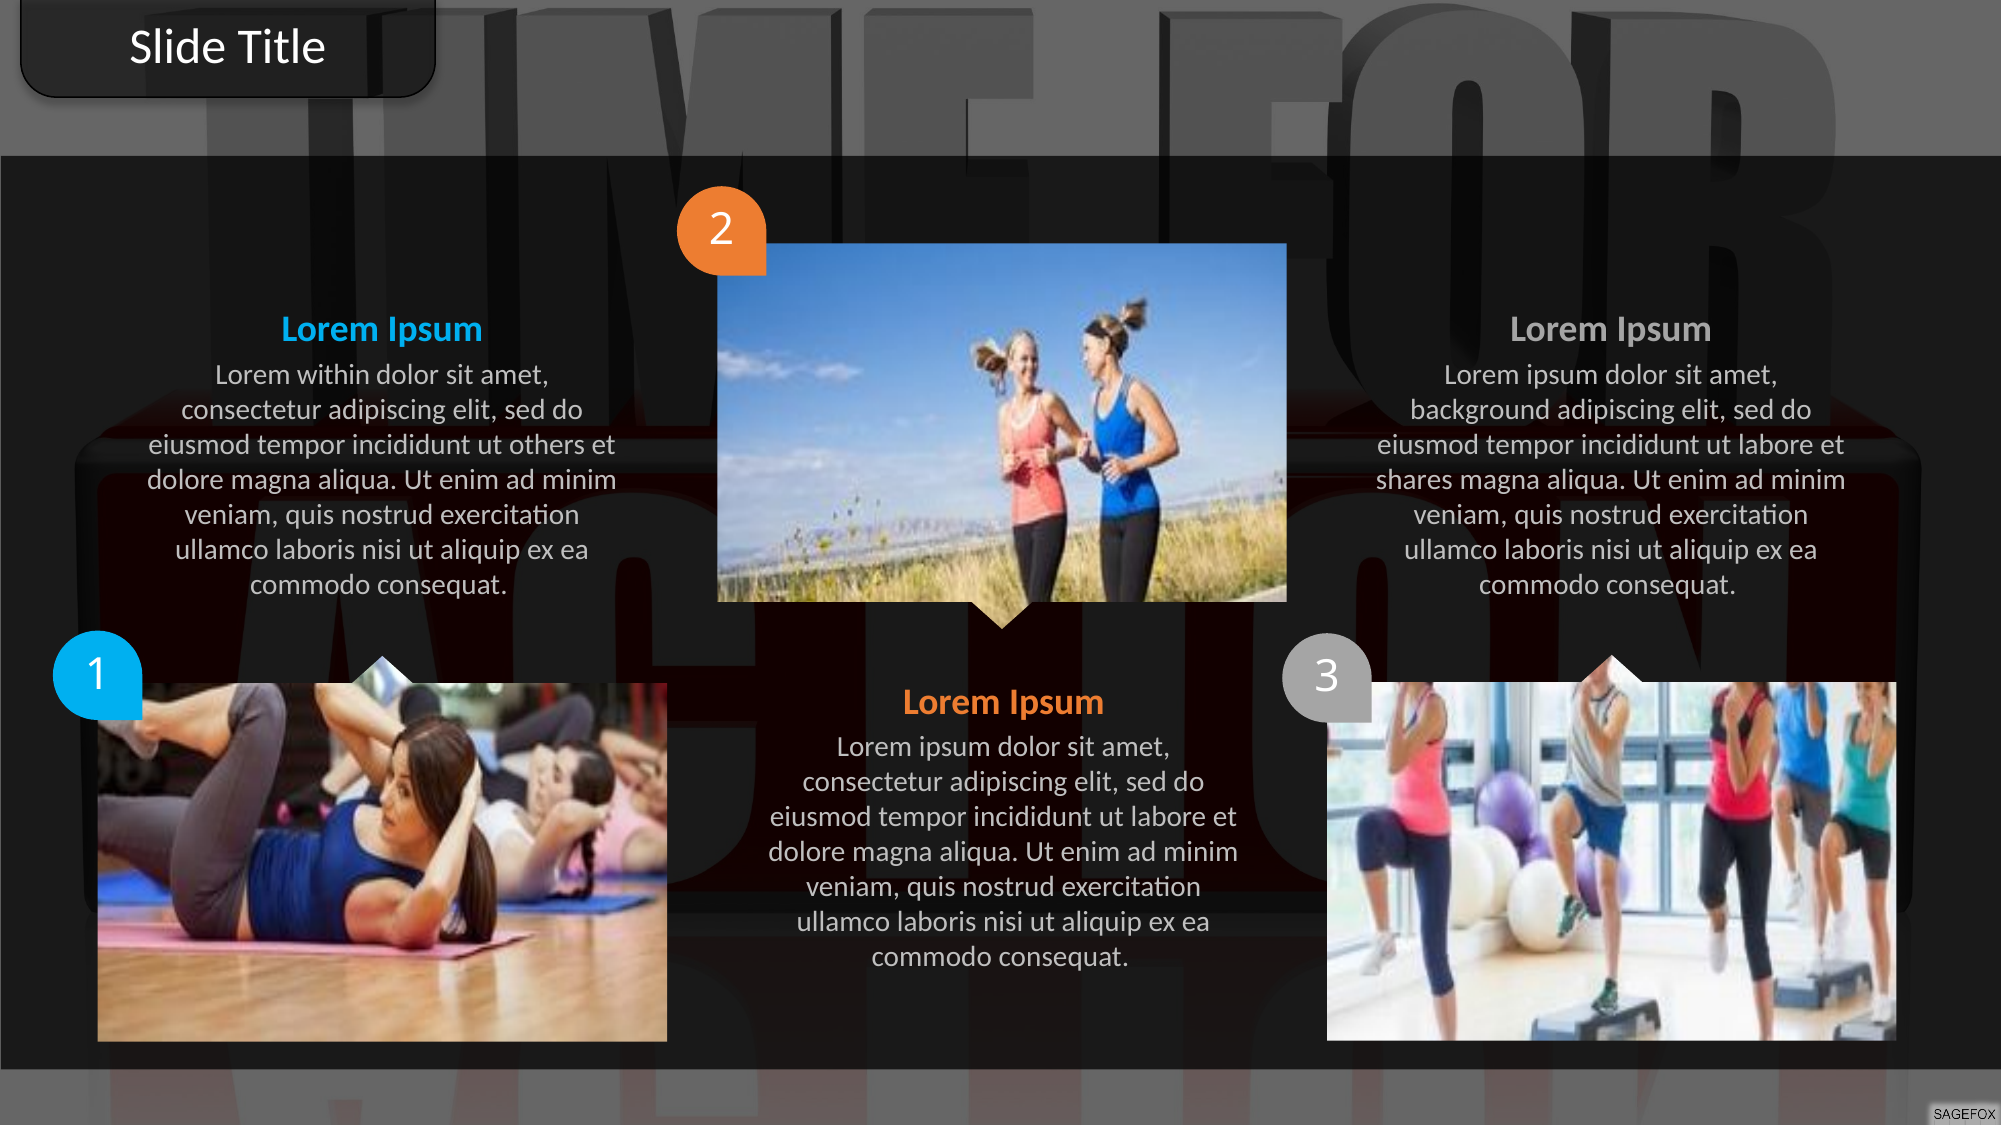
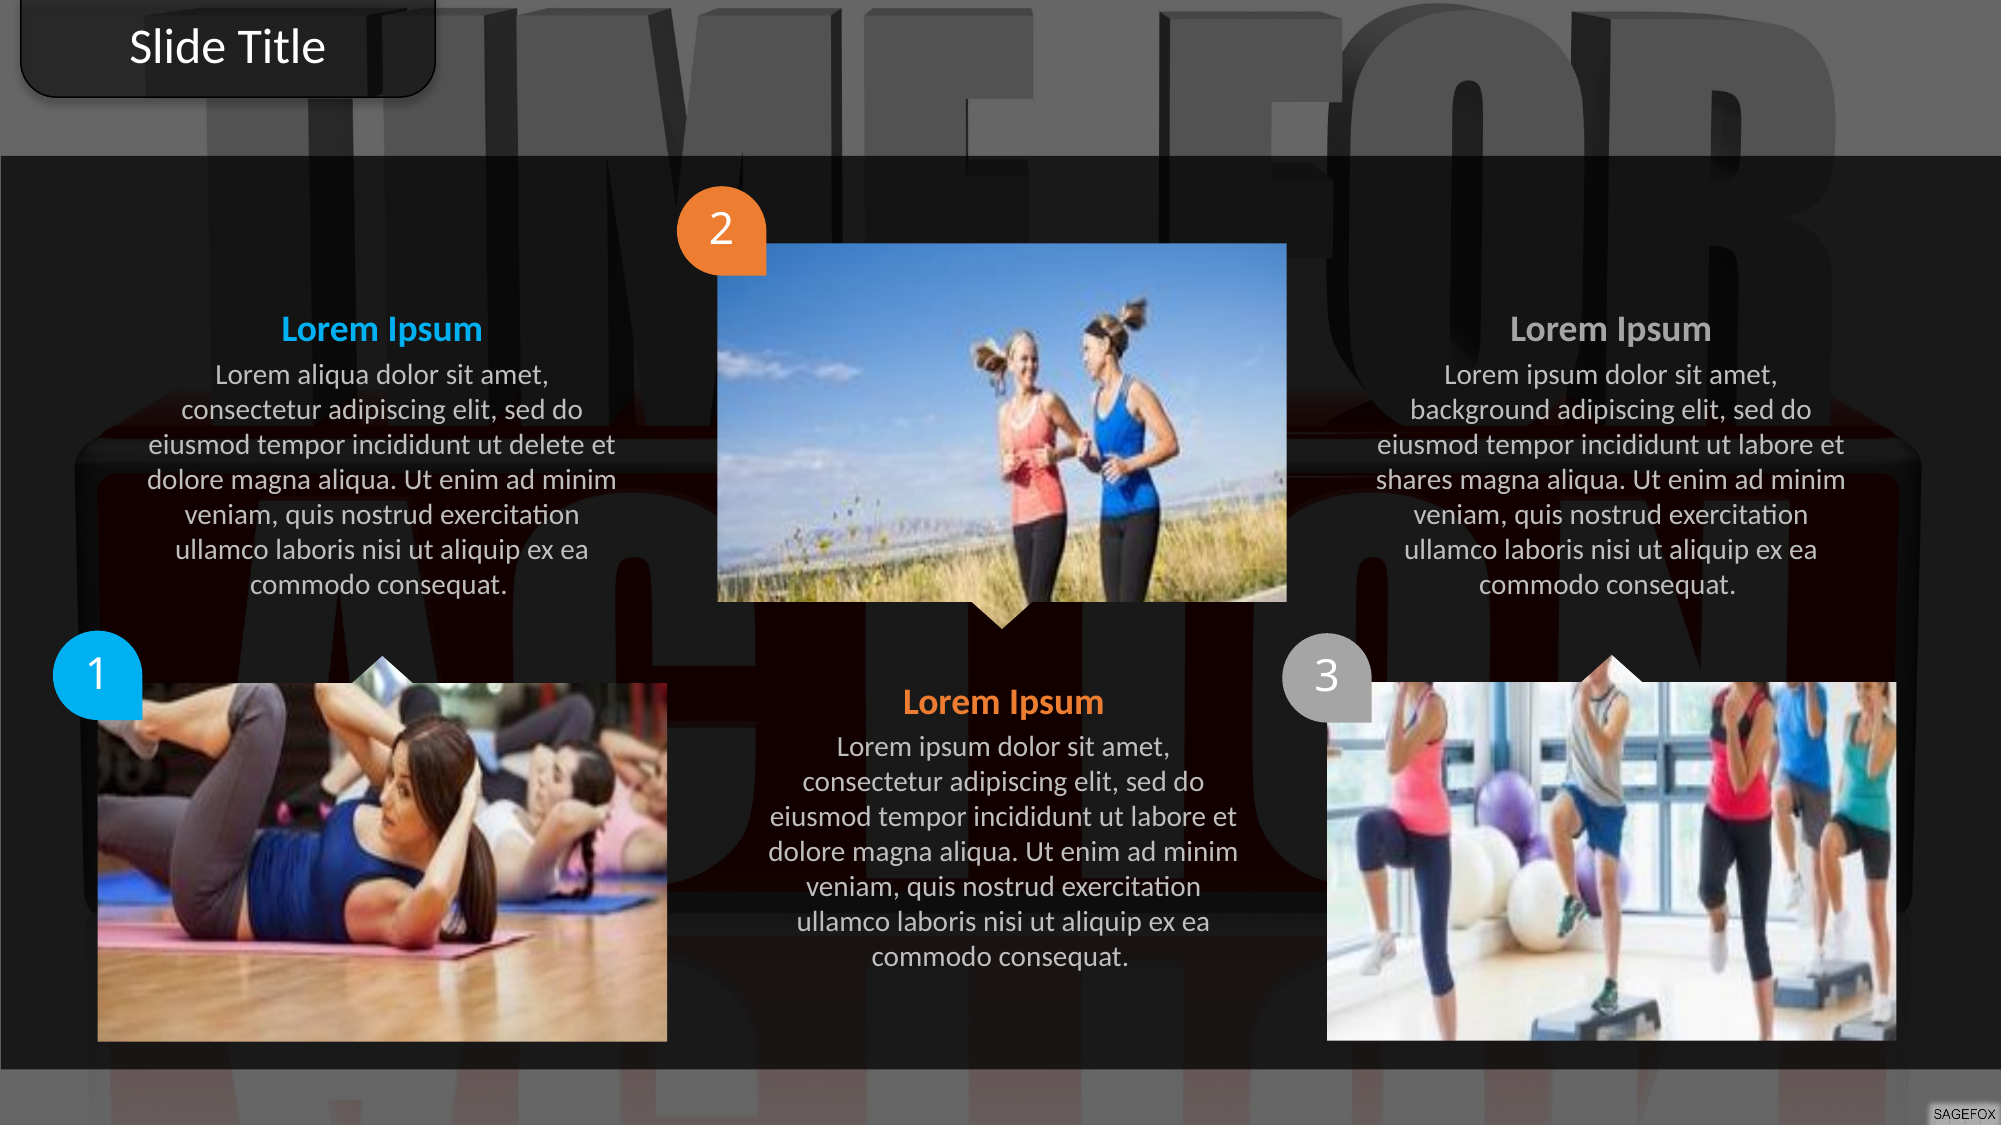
Lorem within: within -> aliqua
others: others -> delete
